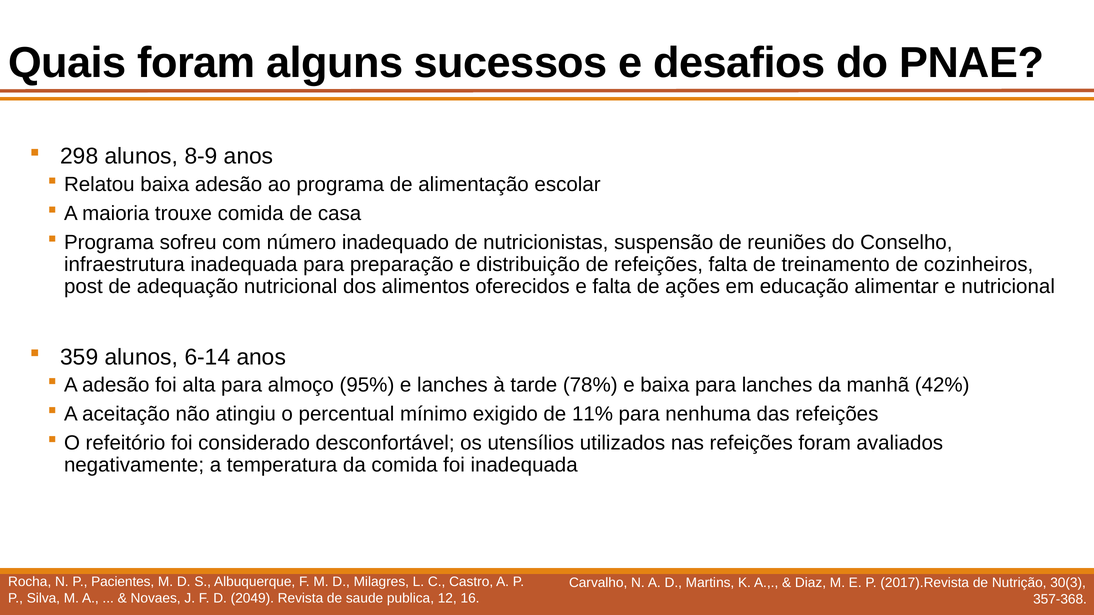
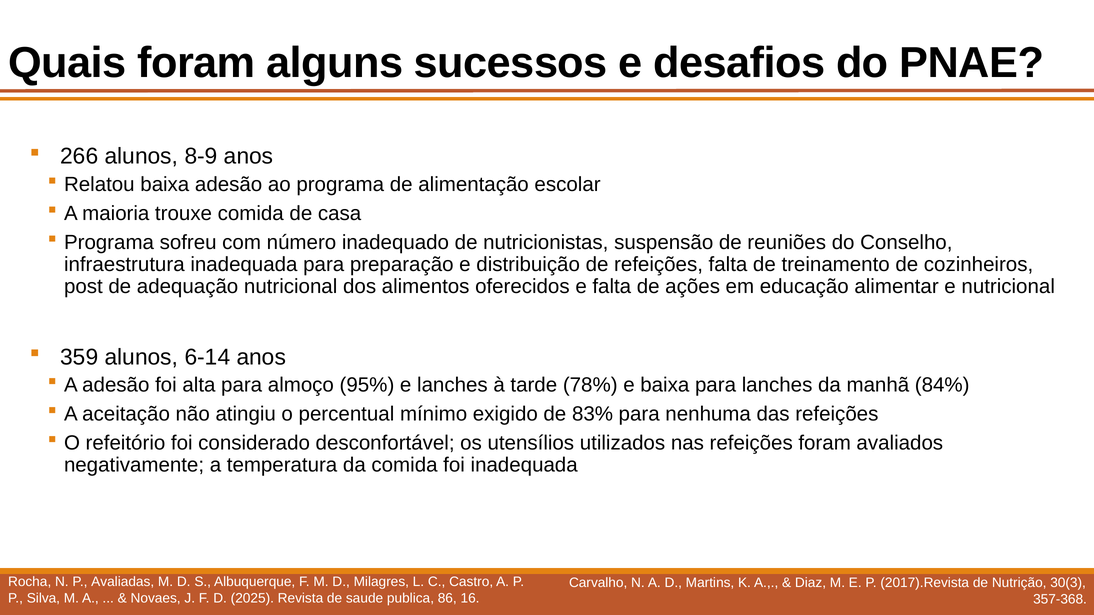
298: 298 -> 266
42%: 42% -> 84%
11%: 11% -> 83%
Pacientes: Pacientes -> Avaliadas
2049: 2049 -> 2025
12: 12 -> 86
